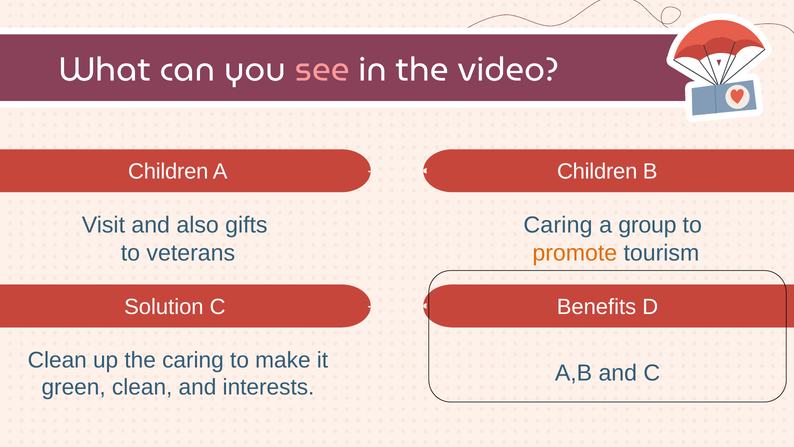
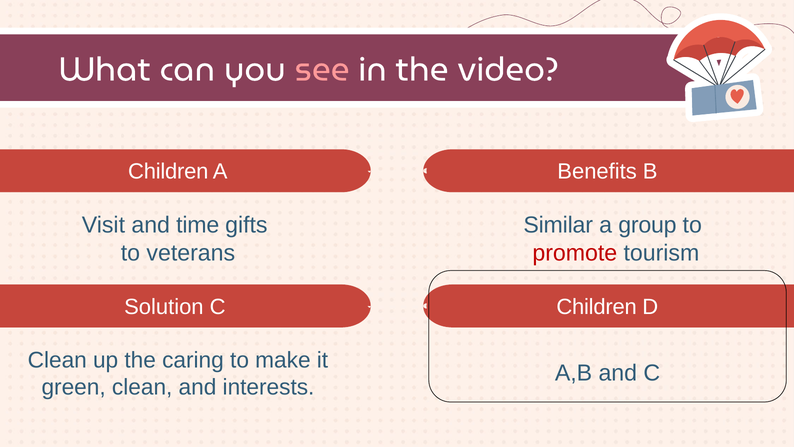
A Children: Children -> Benefits
also: also -> time
Caring at (558, 225): Caring -> Similar
promote colour: orange -> red
Benefits at (596, 307): Benefits -> Children
